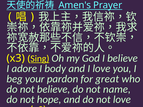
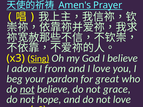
body: body -> from
not at (27, 89) underline: none -> present
name: name -> grace
